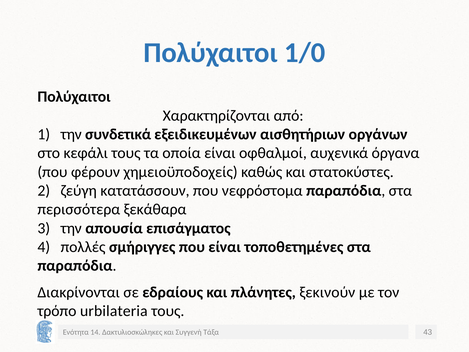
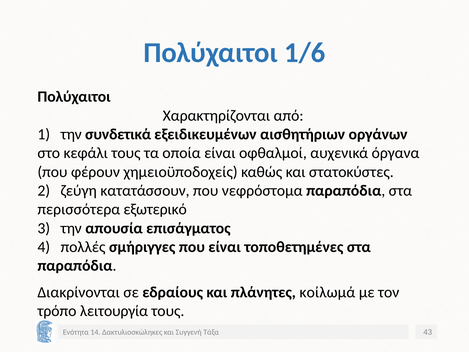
1/0: 1/0 -> 1/6
ξεκάθαρα: ξεκάθαρα -> εξωτερικό
ξεκινούν: ξεκινούν -> κοίλωμά
urbilateria: urbilateria -> λειτουργία
